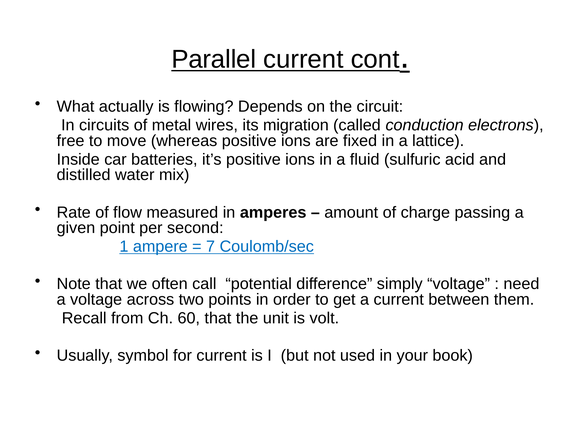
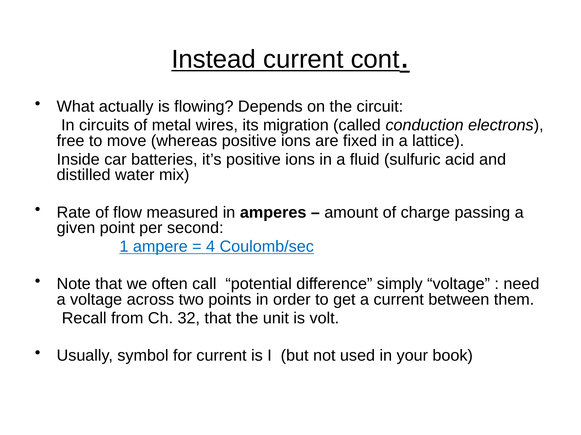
Parallel: Parallel -> Instead
7: 7 -> 4
60: 60 -> 32
